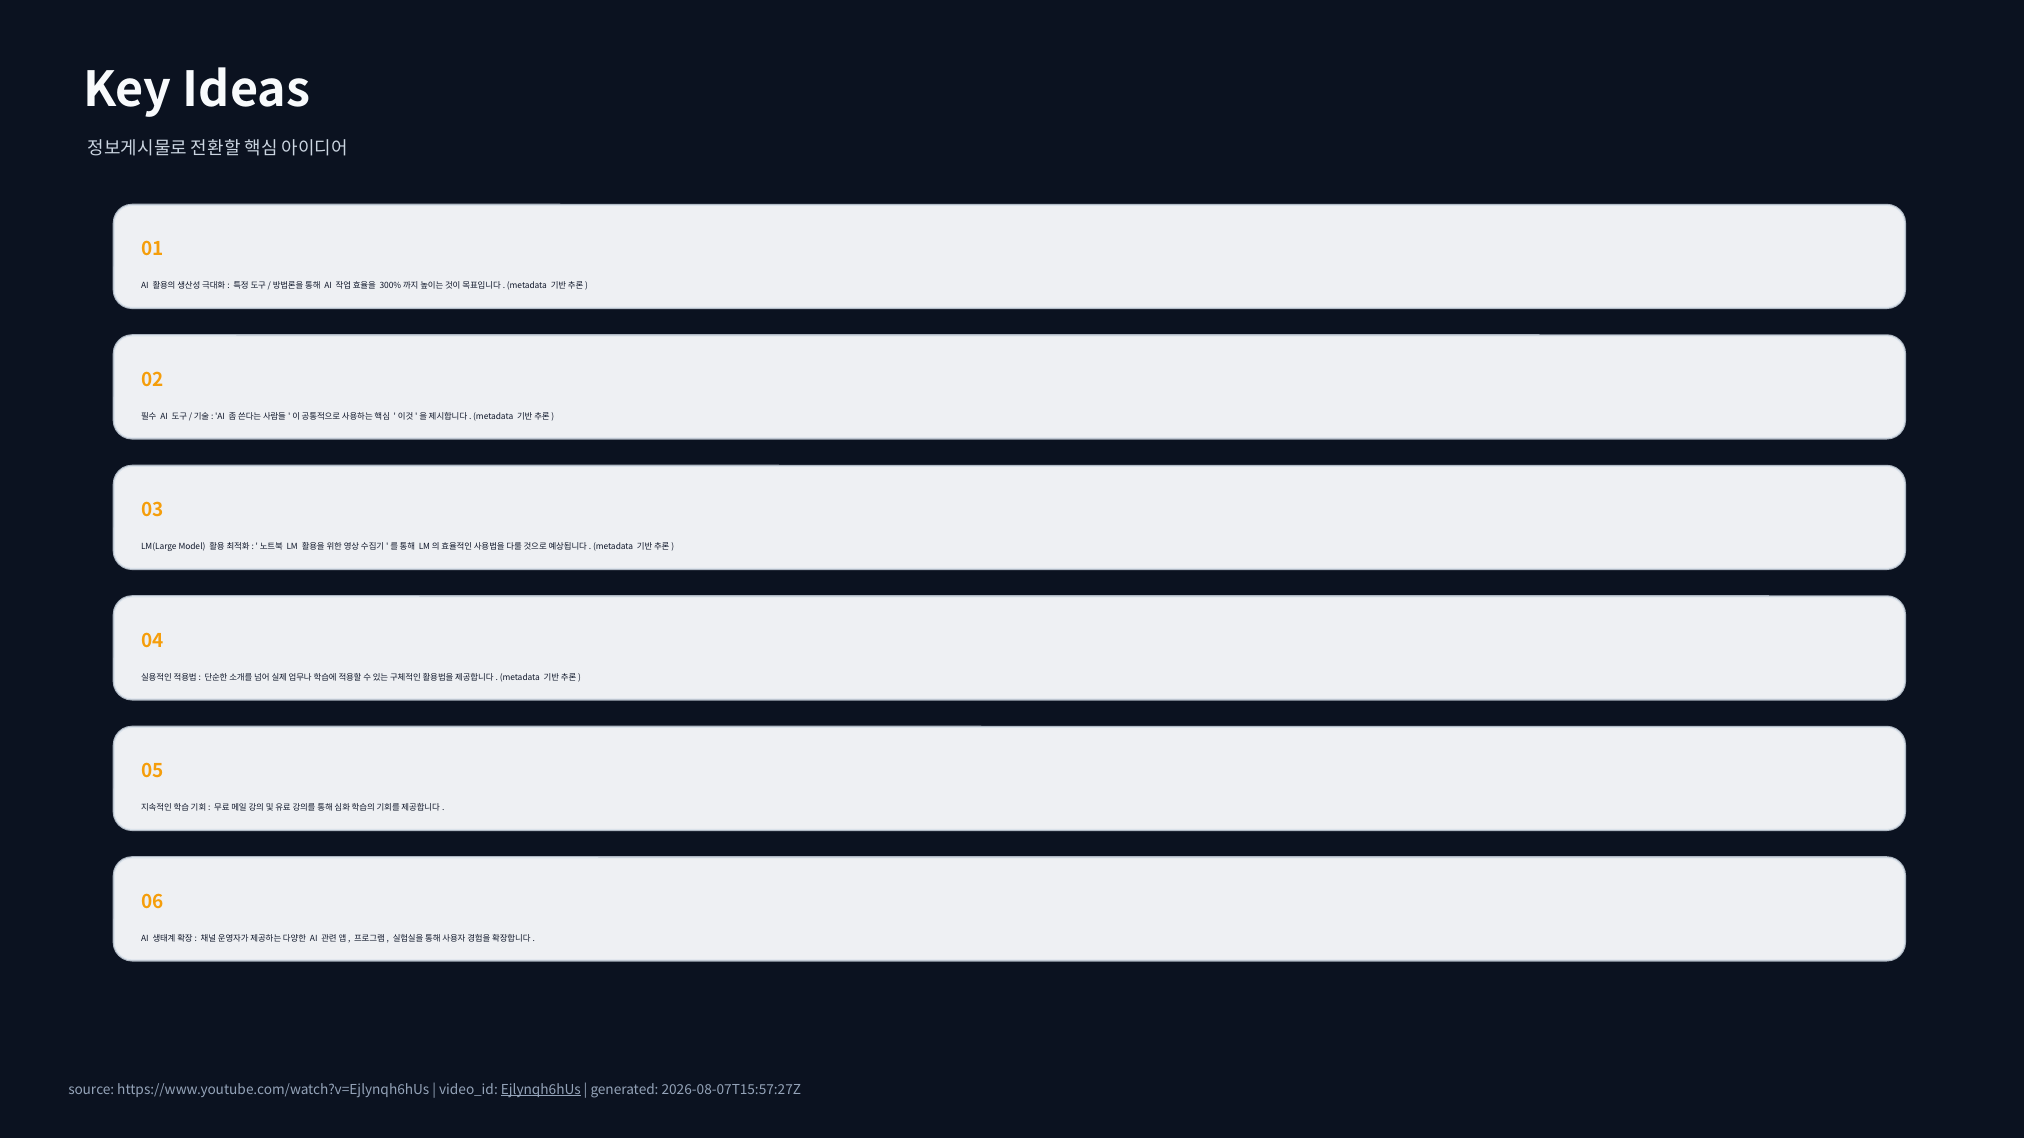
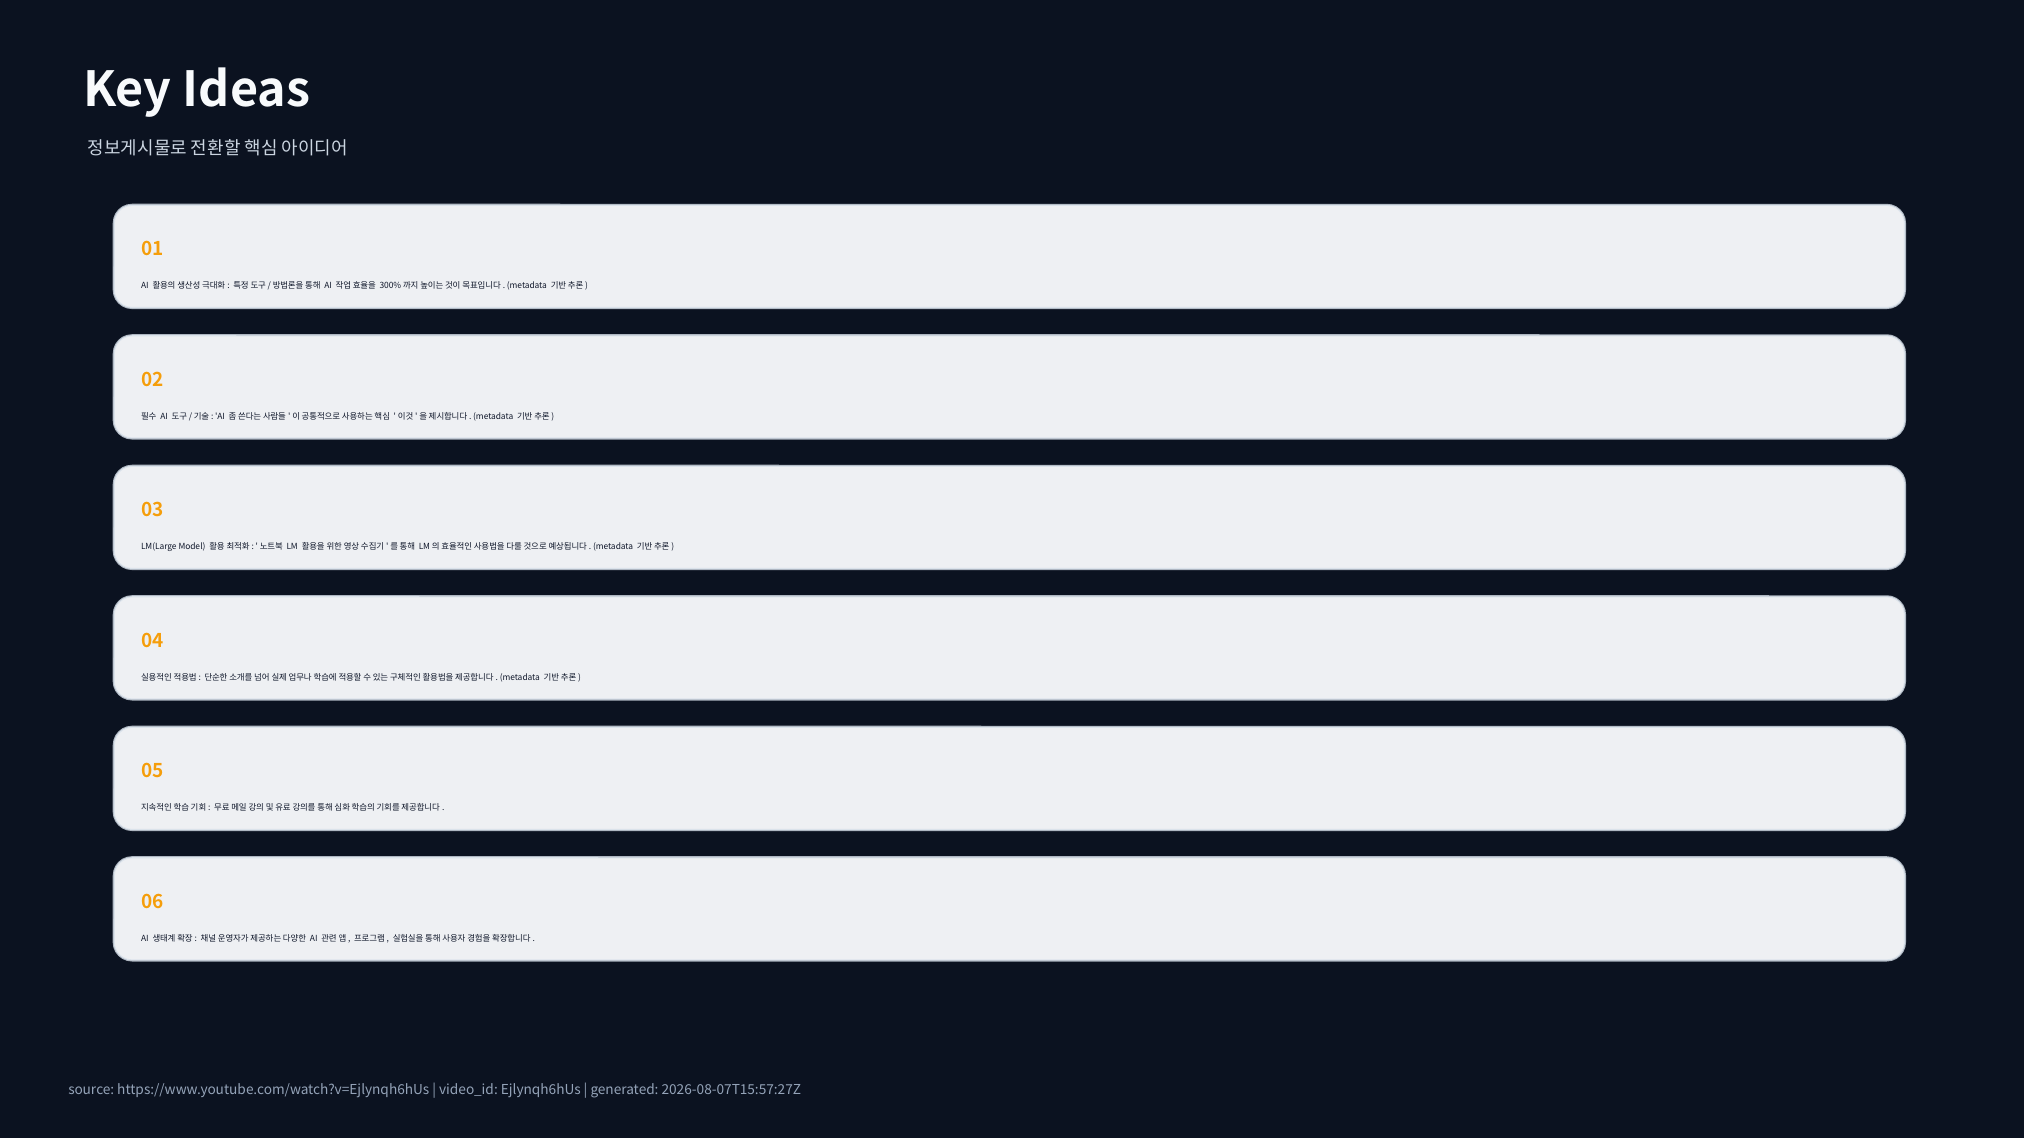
Ejlynqh6hUs underline: present -> none
